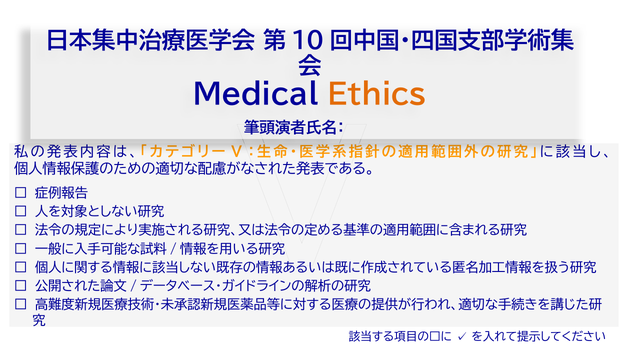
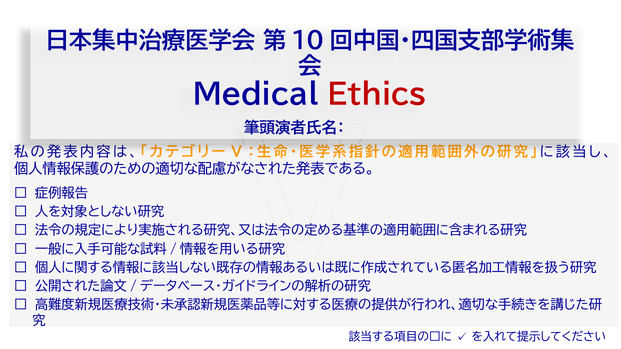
Ethics colour: orange -> red
